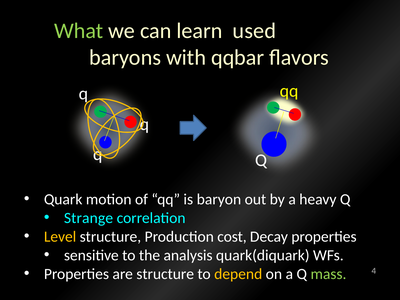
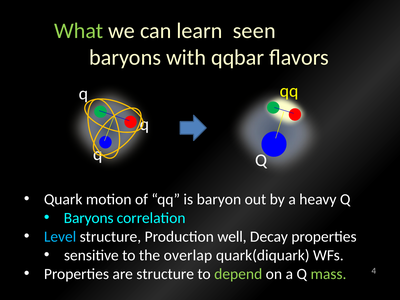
used: used -> seen
Strange at (89, 218): Strange -> Baryons
Level colour: yellow -> light blue
cost: cost -> well
analysis: analysis -> overlap
depend colour: yellow -> light green
